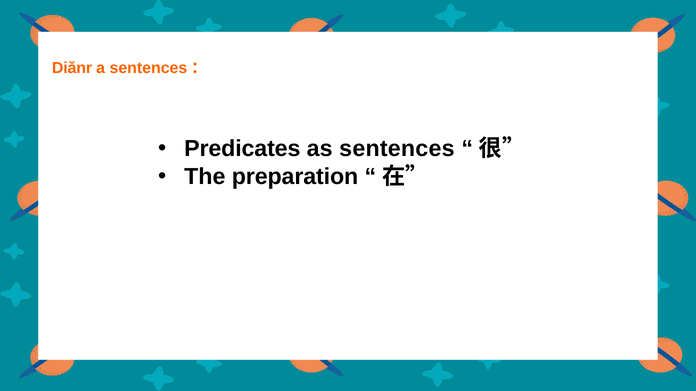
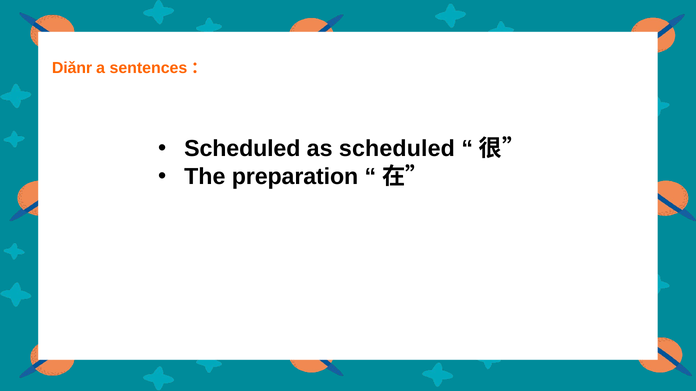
Predicates at (242, 149): Predicates -> Scheduled
as sentences: sentences -> scheduled
